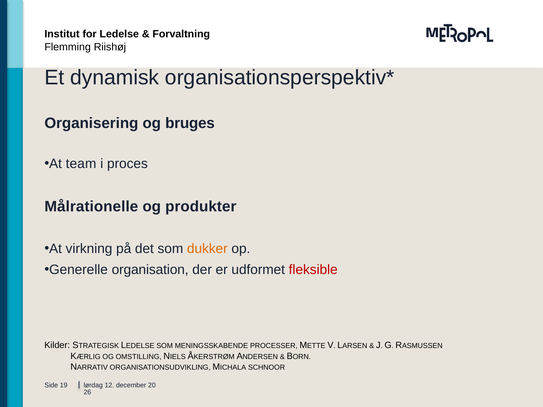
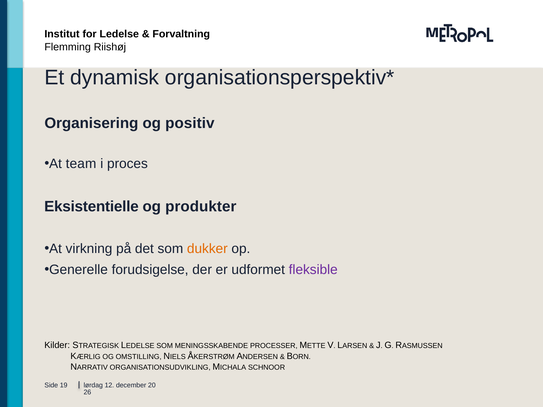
bruges: bruges -> positiv
Målrationelle: Målrationelle -> Eksistentielle
organisation: organisation -> forudsigelse
fleksible colour: red -> purple
